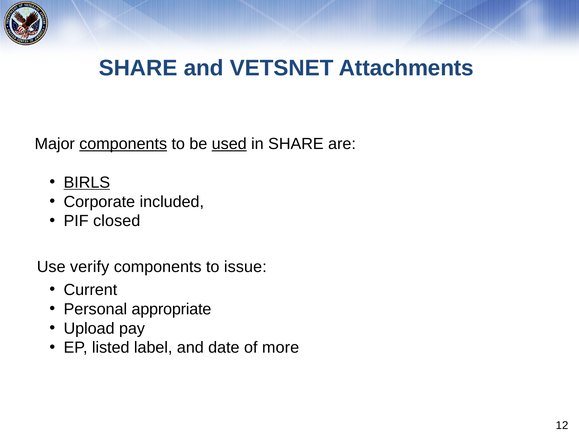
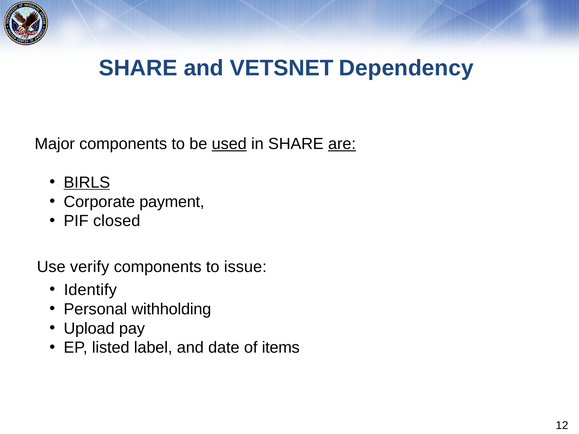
Attachments: Attachments -> Dependency
components at (123, 144) underline: present -> none
are underline: none -> present
included: included -> payment
Current: Current -> Identify
appropriate: appropriate -> withholding
more: more -> items
